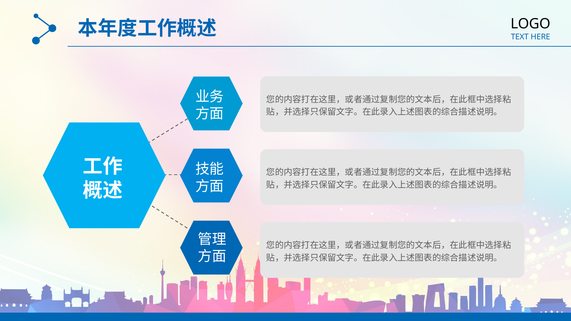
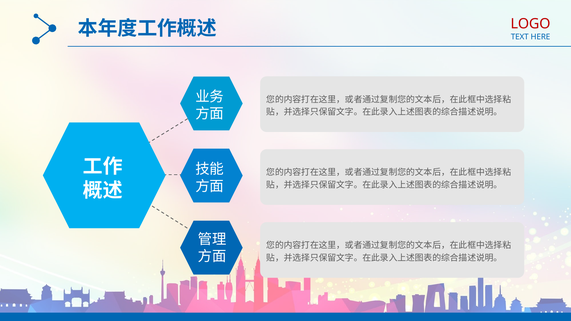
LOGO colour: black -> red
